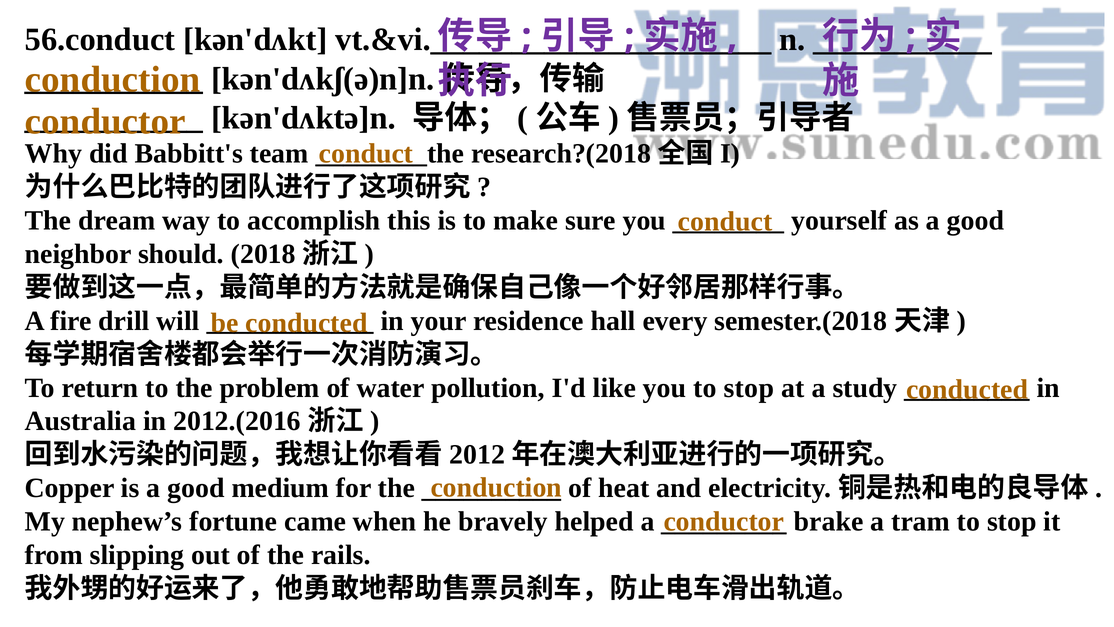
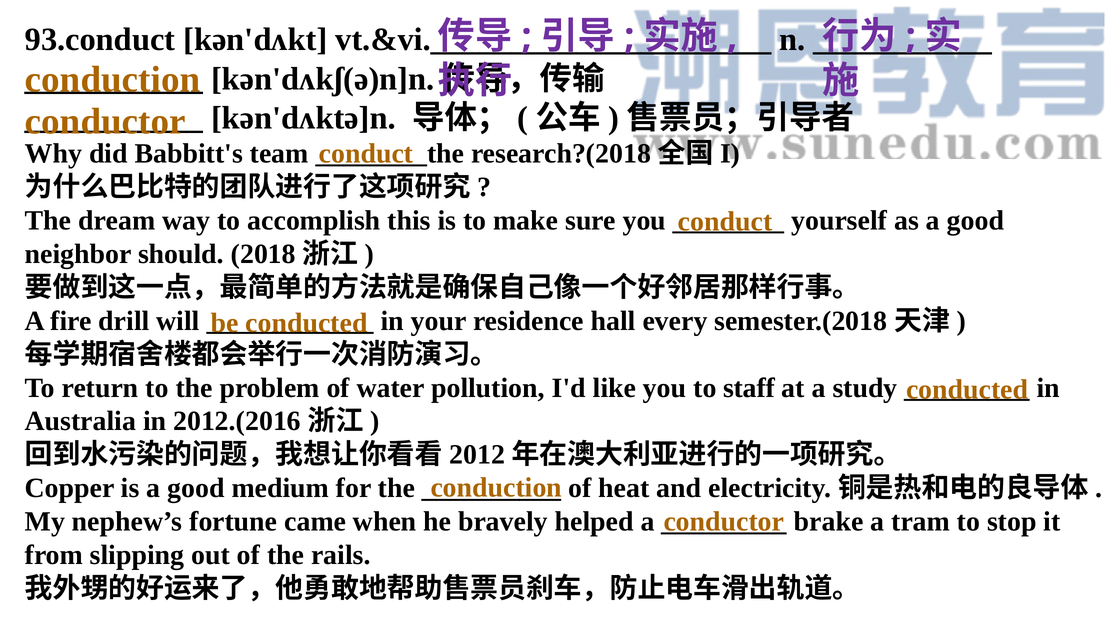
56.conduct: 56.conduct -> 93.conduct
you to stop: stop -> staff
